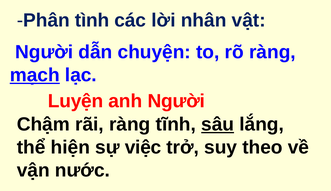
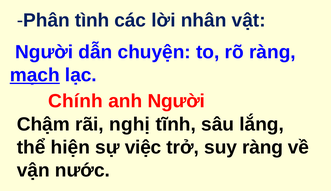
Luyện: Luyện -> Chính
rãi ràng: ràng -> nghị
sâu underline: present -> none
suy theo: theo -> ràng
